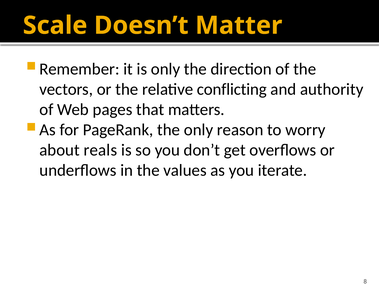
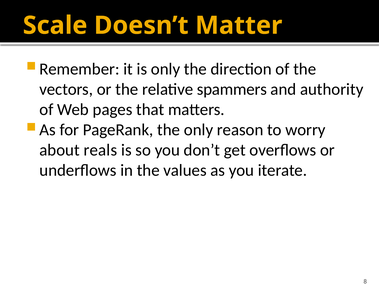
conflicting: conflicting -> spammers
